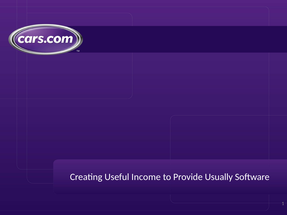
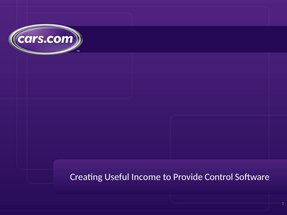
Usually: Usually -> Control
